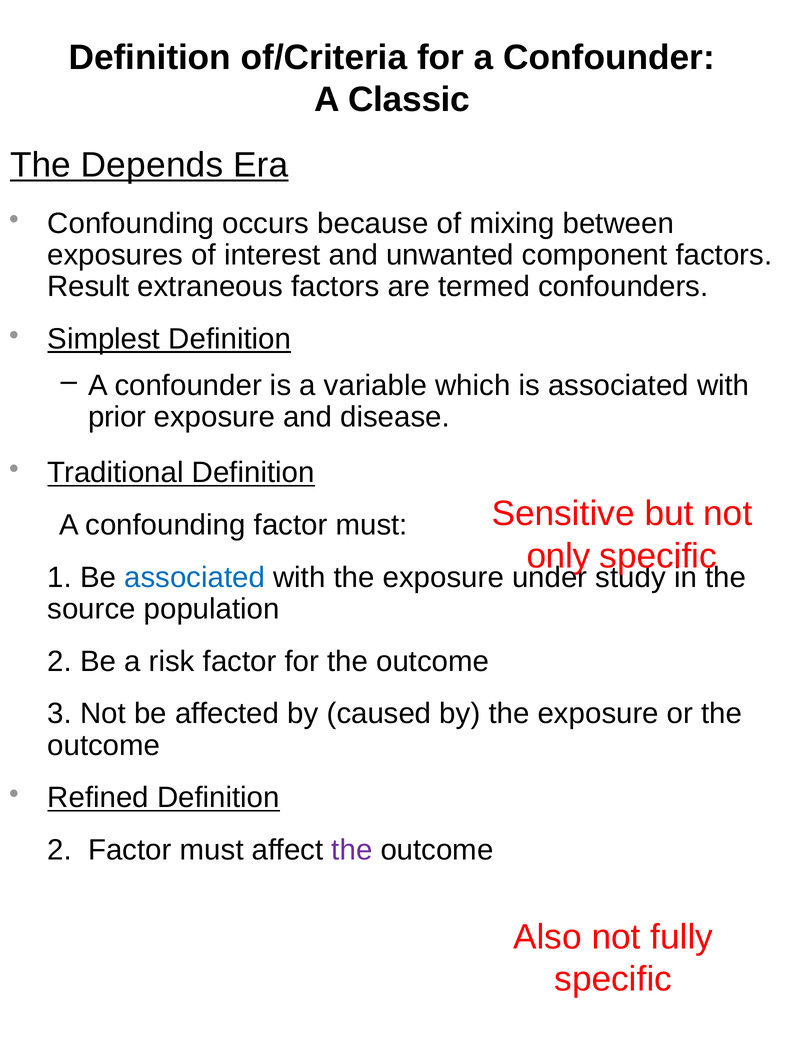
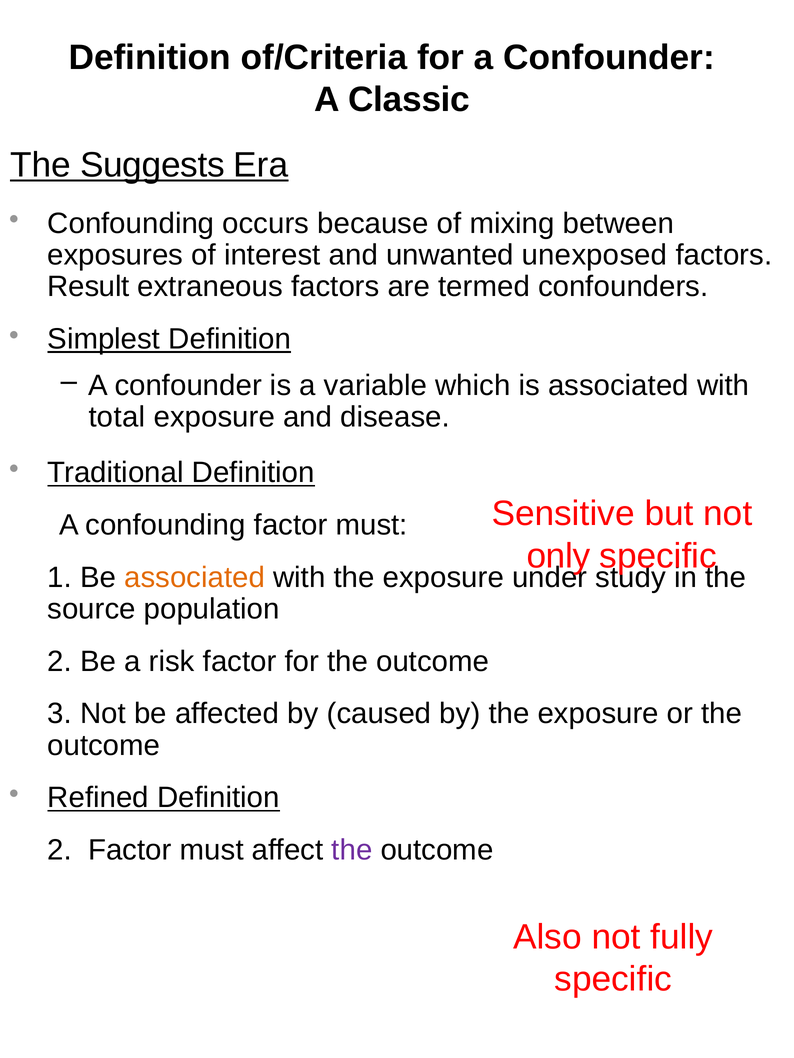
Depends: Depends -> Suggests
component: component -> unexposed
prior: prior -> total
associated at (195, 578) colour: blue -> orange
